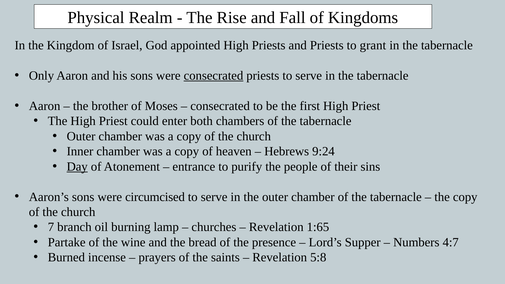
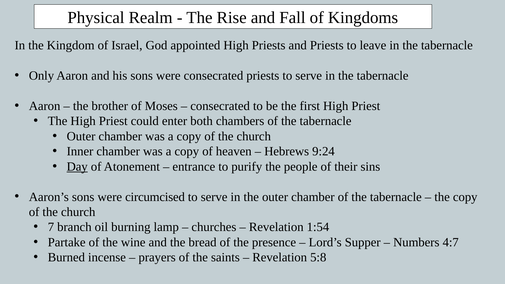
grant: grant -> leave
consecrated at (213, 76) underline: present -> none
1:65: 1:65 -> 1:54
